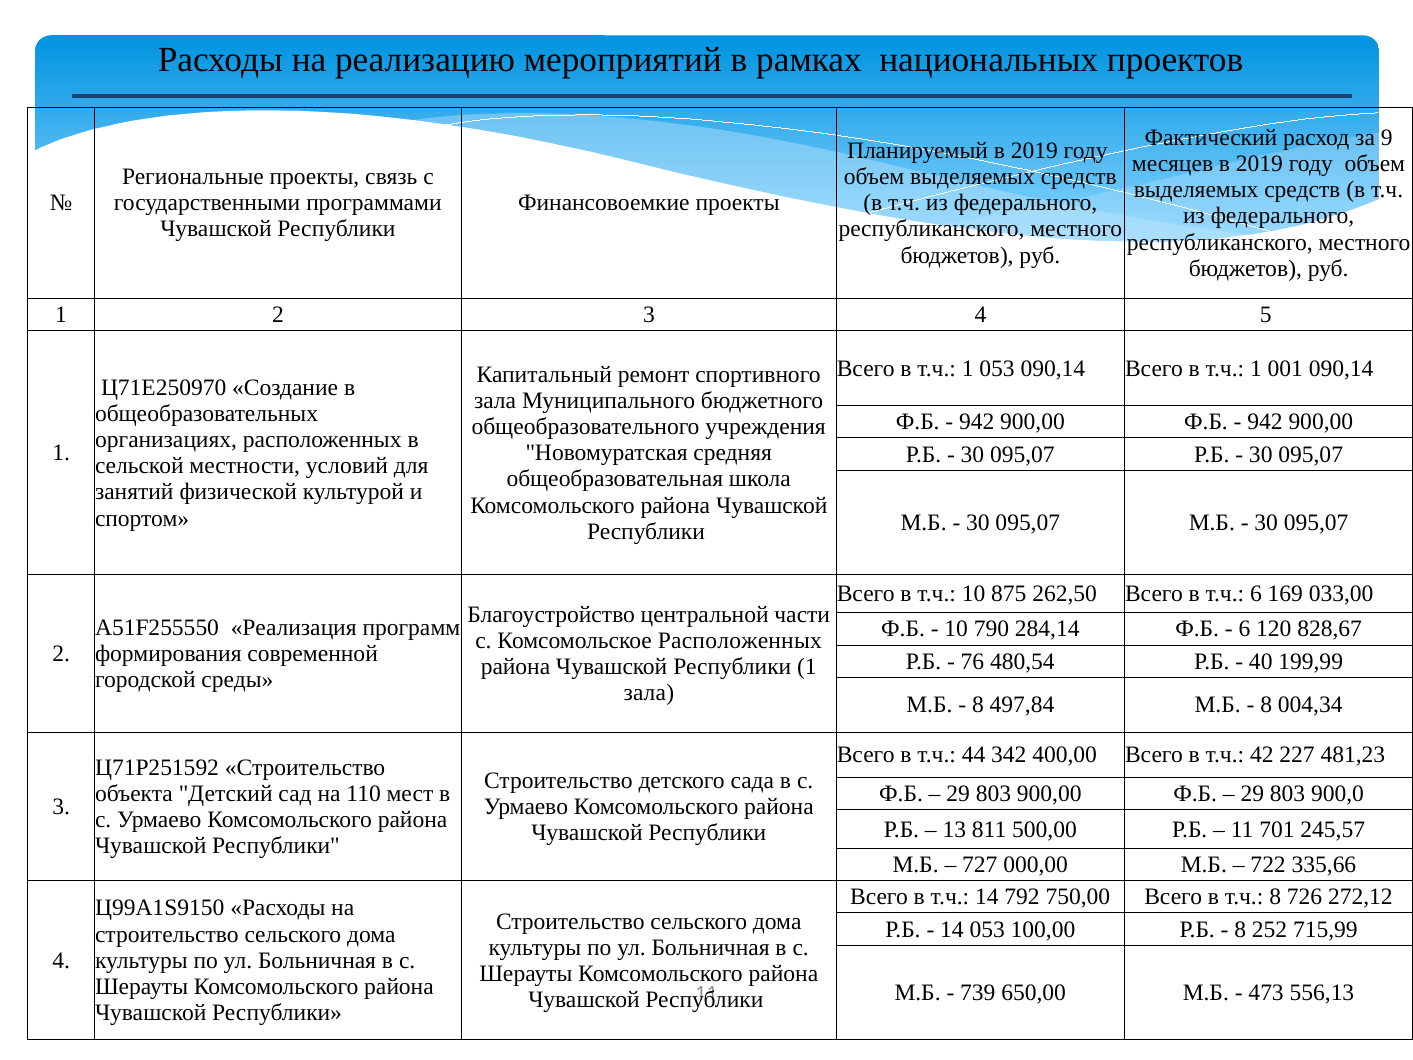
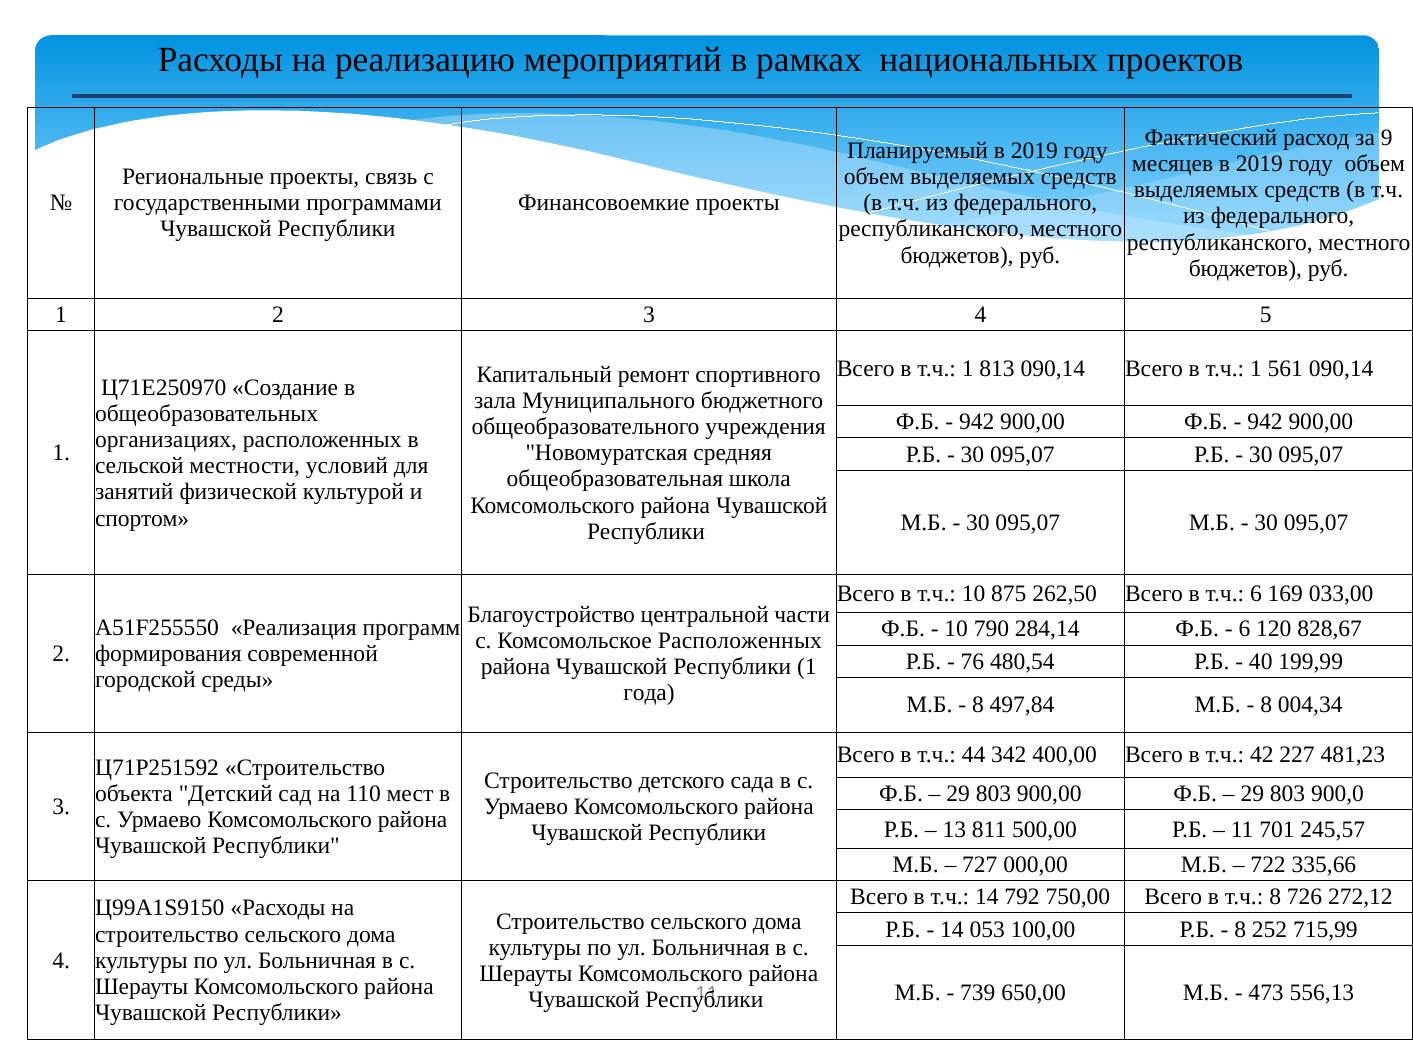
1 053: 053 -> 813
001: 001 -> 561
зала at (649, 693): зала -> года
